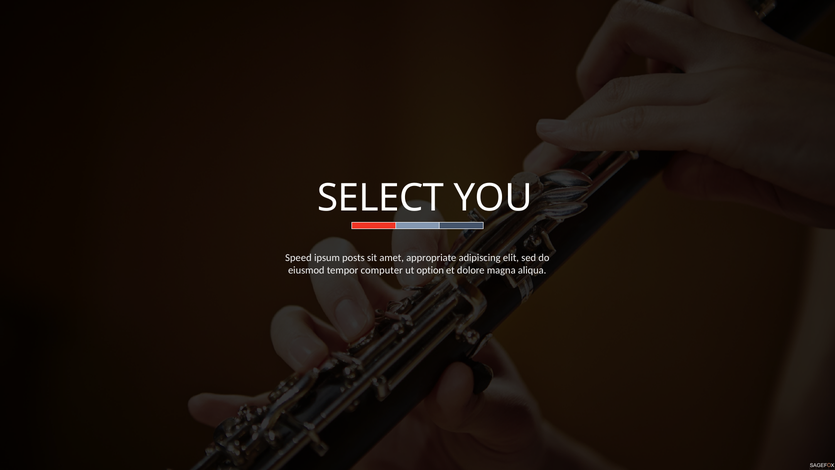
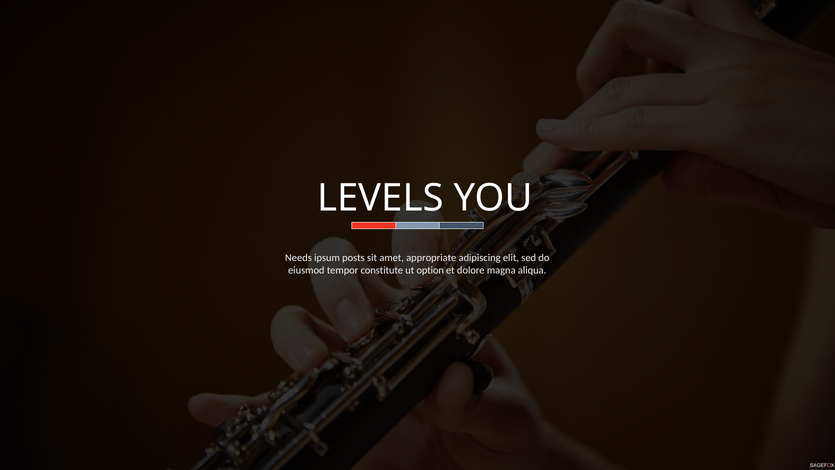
SELECT: SELECT -> LEVELS
Speed: Speed -> Needs
computer: computer -> constitute
